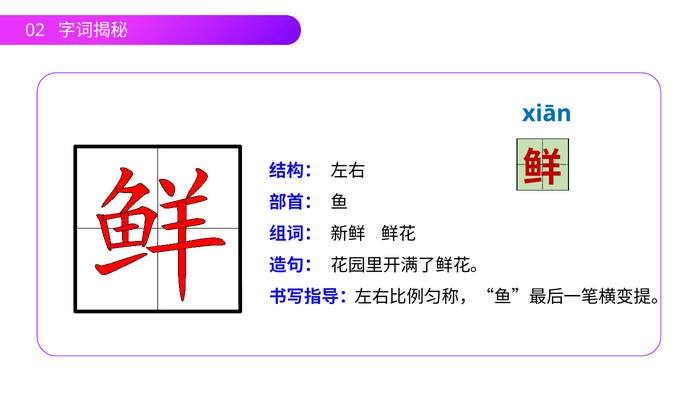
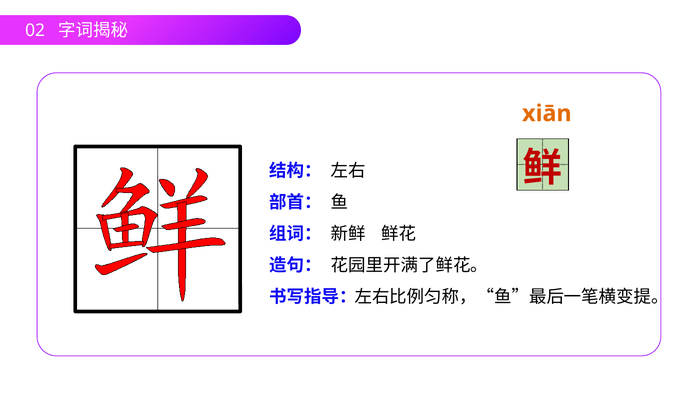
xiān colour: blue -> orange
